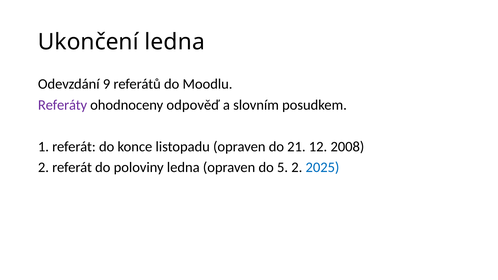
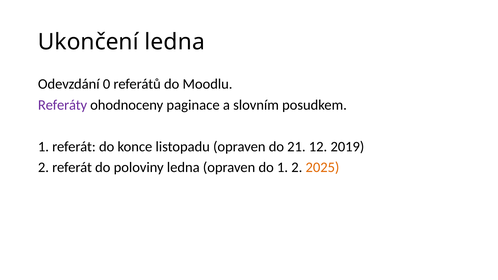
9: 9 -> 0
odpověď: odpověď -> paginace
2008: 2008 -> 2019
do 5: 5 -> 1
2025 colour: blue -> orange
